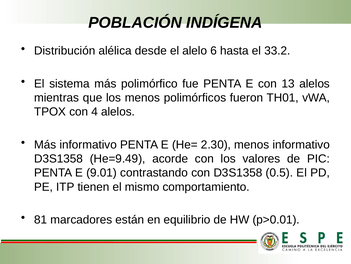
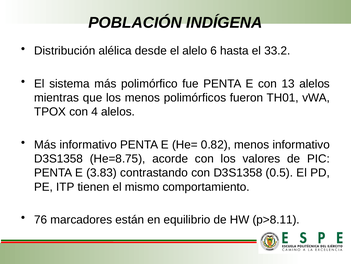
2.30: 2.30 -> 0.82
He=9.49: He=9.49 -> He=8.75
9.01: 9.01 -> 3.83
81: 81 -> 76
p>0.01: p>0.01 -> p>8.11
